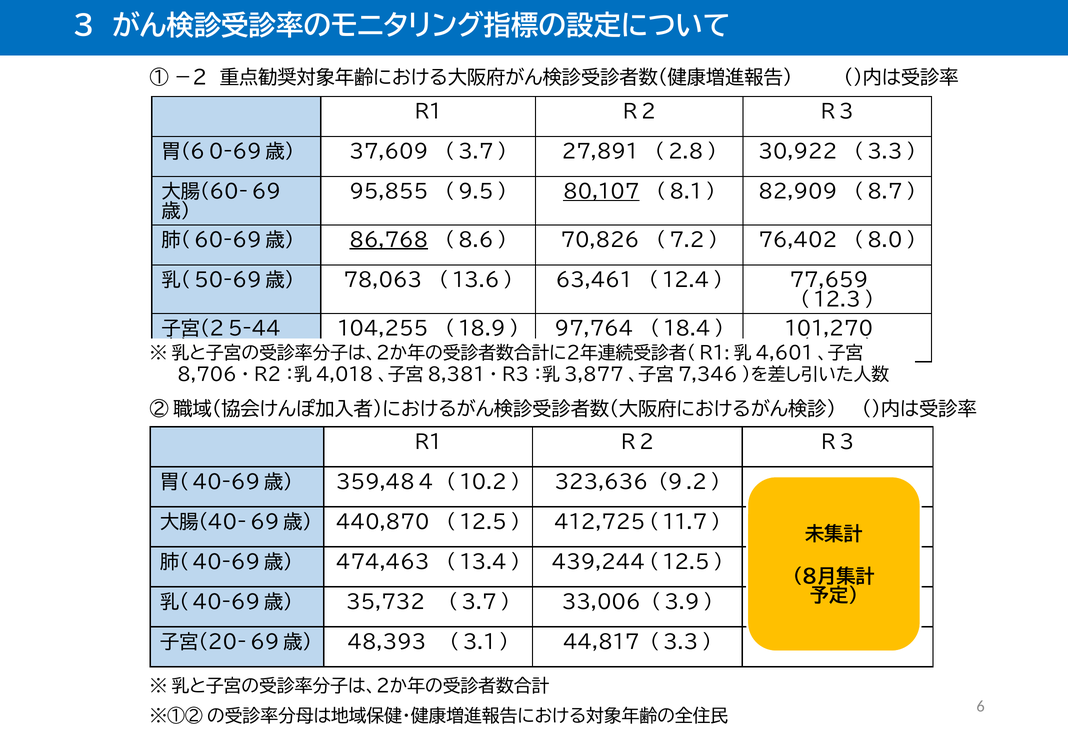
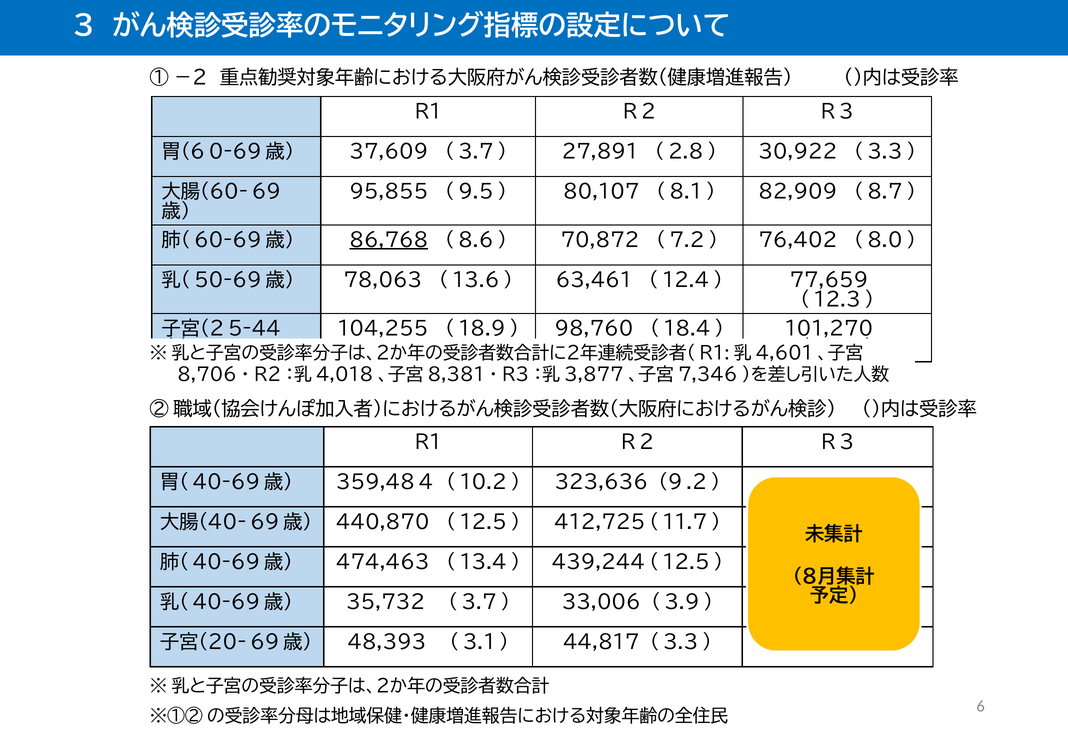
80,107 underline: present -> none
70,826: 70,826 -> 70,872
97,764: 97,764 -> 98,760
